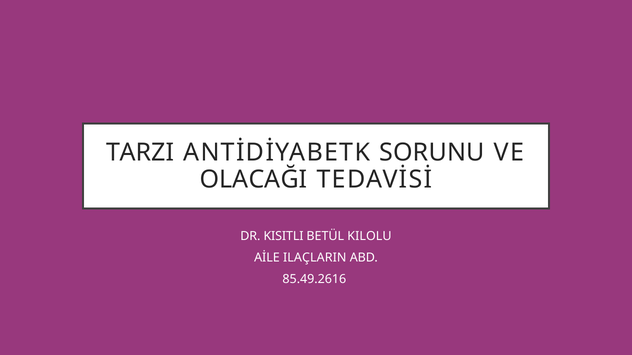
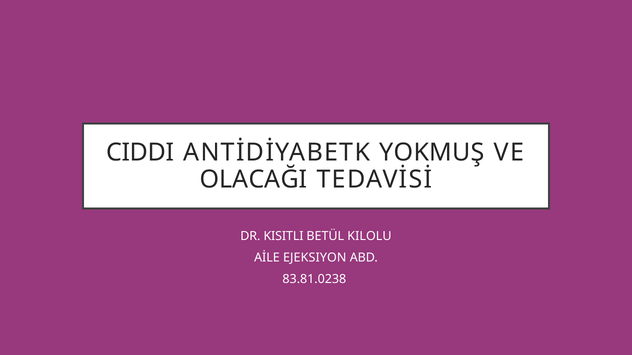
TARZI: TARZI -> CIDDI
SORUNU: SORUNU -> YOKMUŞ
ILAÇLARIN: ILAÇLARIN -> EJEKSIYON
85.49.2616: 85.49.2616 -> 83.81.0238
